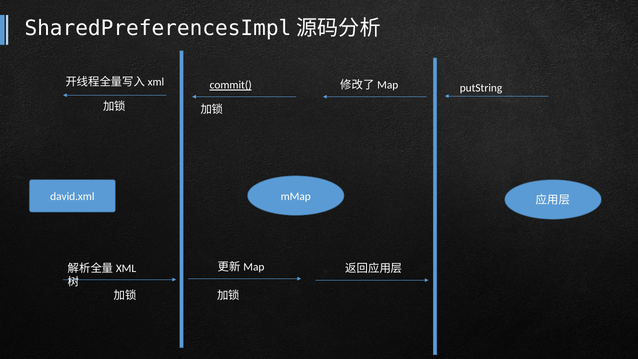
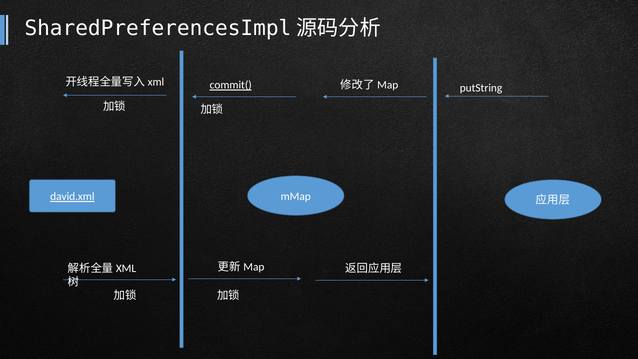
david.xml underline: none -> present
